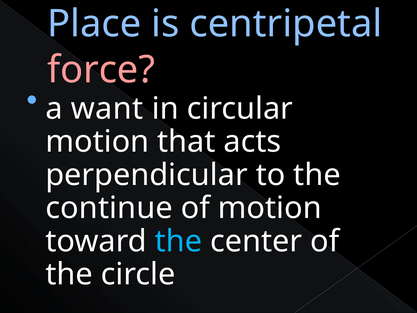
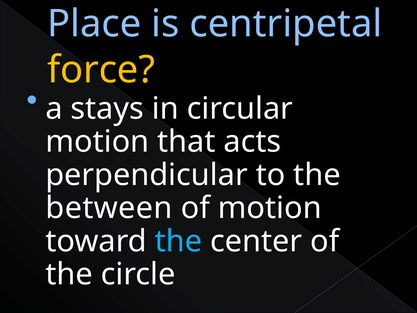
force colour: pink -> yellow
want: want -> stays
continue: continue -> between
